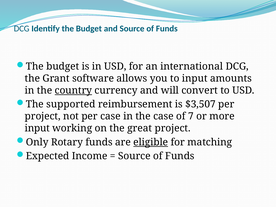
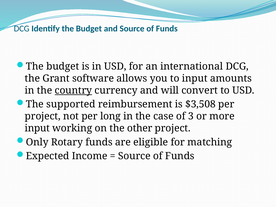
$3,507: $3,507 -> $3,508
per case: case -> long
7: 7 -> 3
great: great -> other
eligible underline: present -> none
